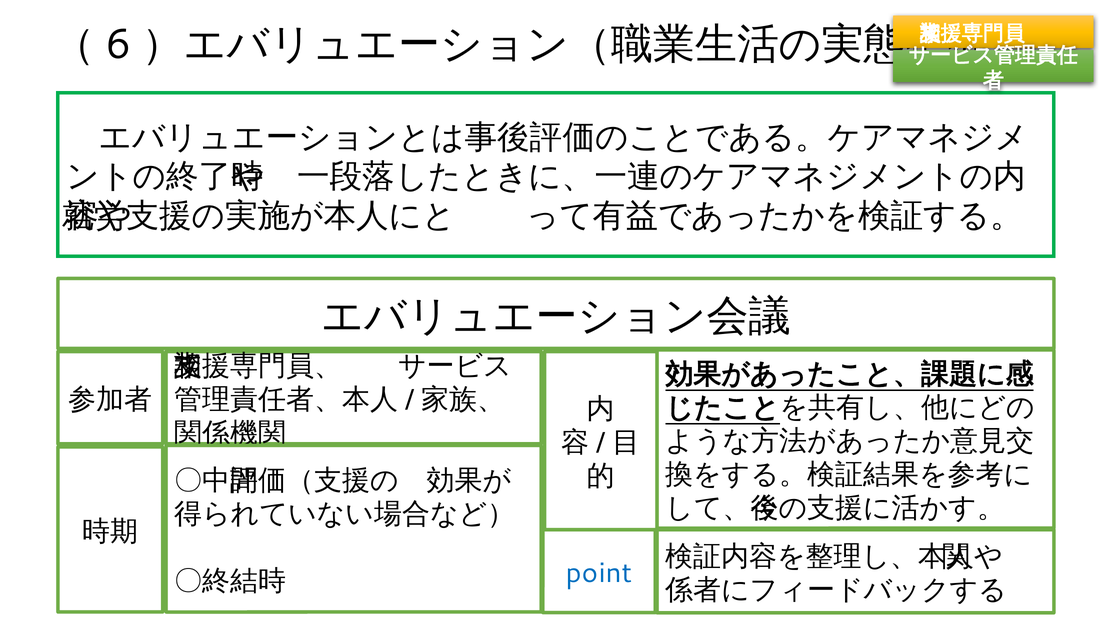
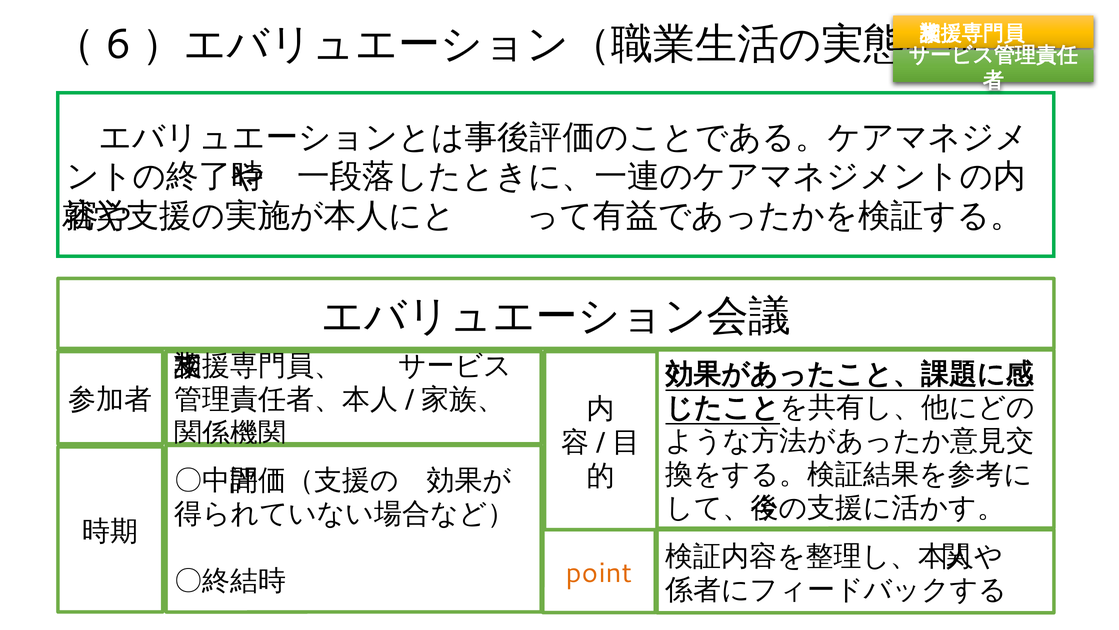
point colour: blue -> orange
